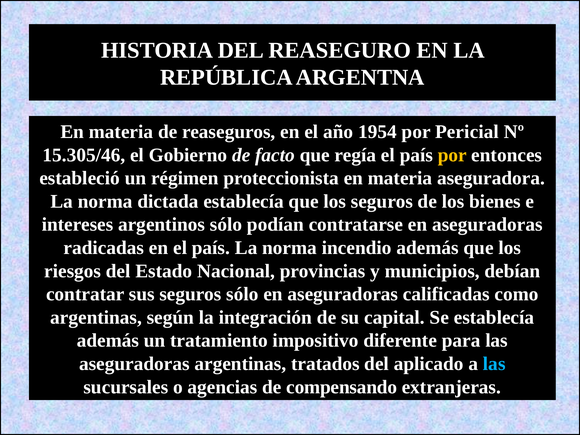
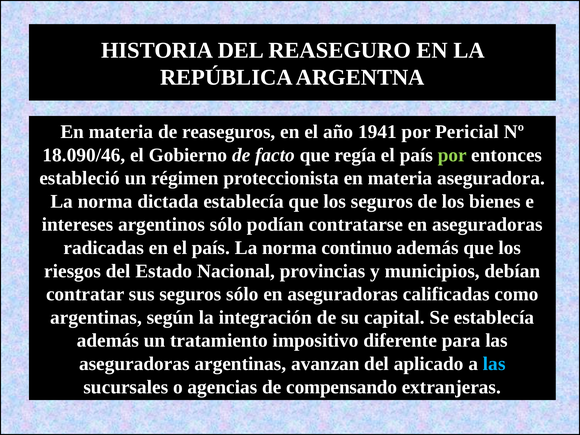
1954: 1954 -> 1941
15.305/46: 15.305/46 -> 18.090/46
por at (452, 155) colour: yellow -> light green
incendio: incendio -> continuo
tratados: tratados -> avanzan
